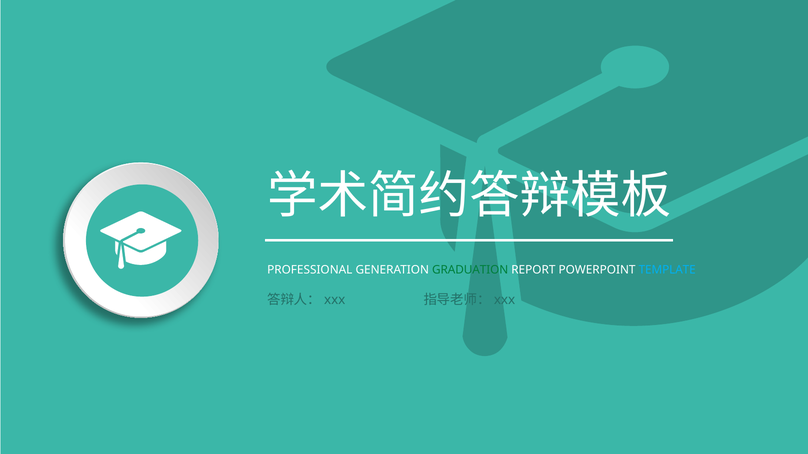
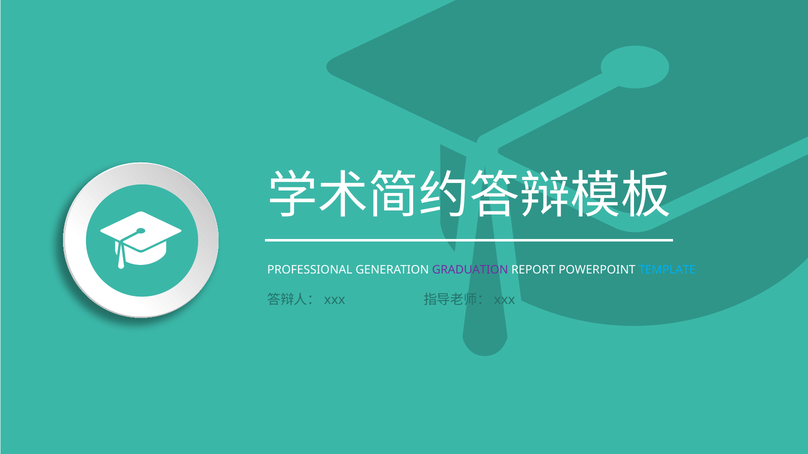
GRADUATION colour: green -> purple
